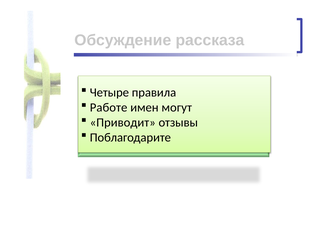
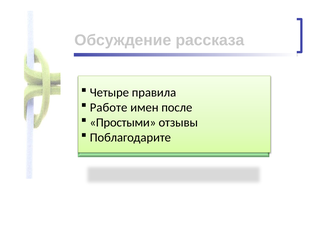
могут: могут -> после
Приводит: Приводит -> Простыми
